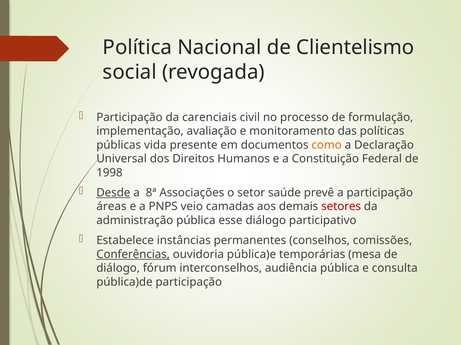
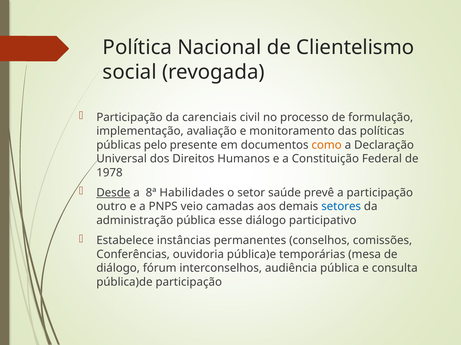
vida: vida -> pelo
1998: 1998 -> 1978
Associações: Associações -> Habilidades
áreas: áreas -> outro
setores colour: red -> blue
Conferências underline: present -> none
